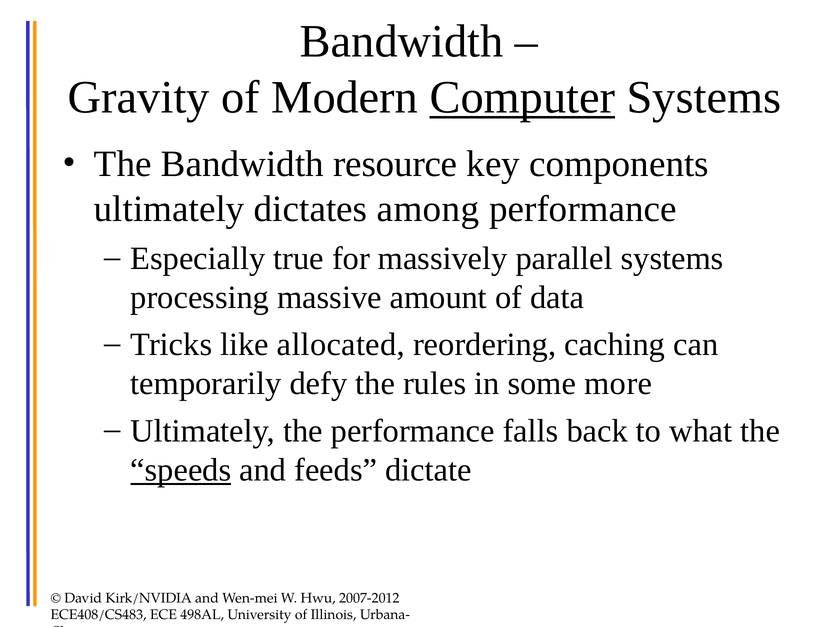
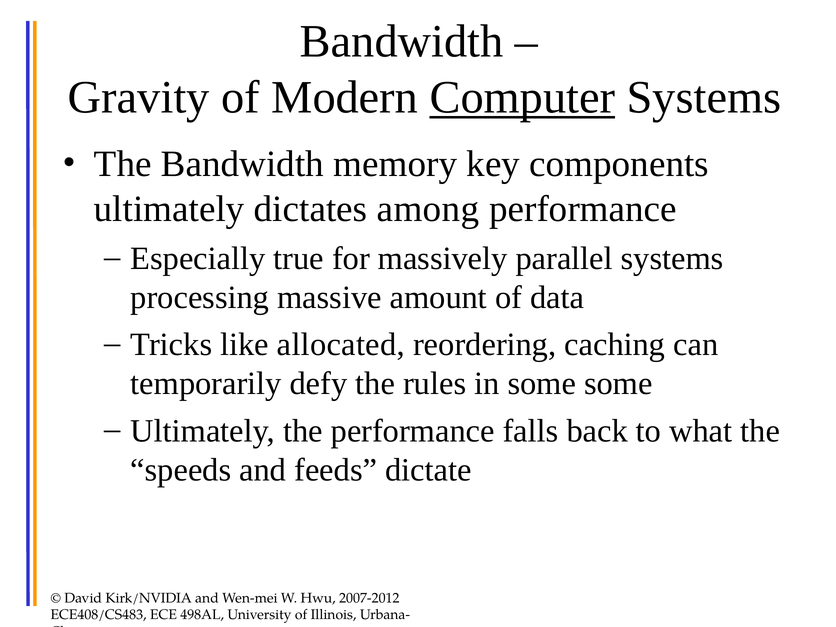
resource: resource -> memory
some more: more -> some
speeds underline: present -> none
